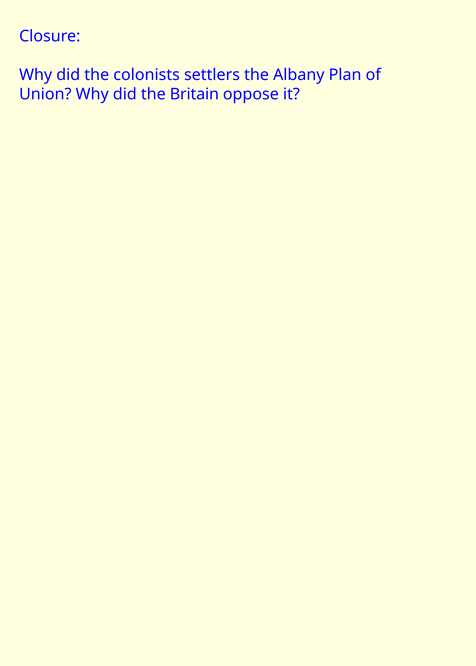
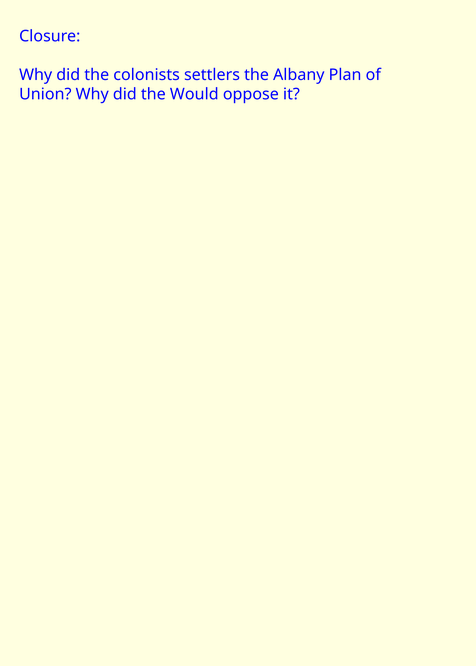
Britain: Britain -> Would
